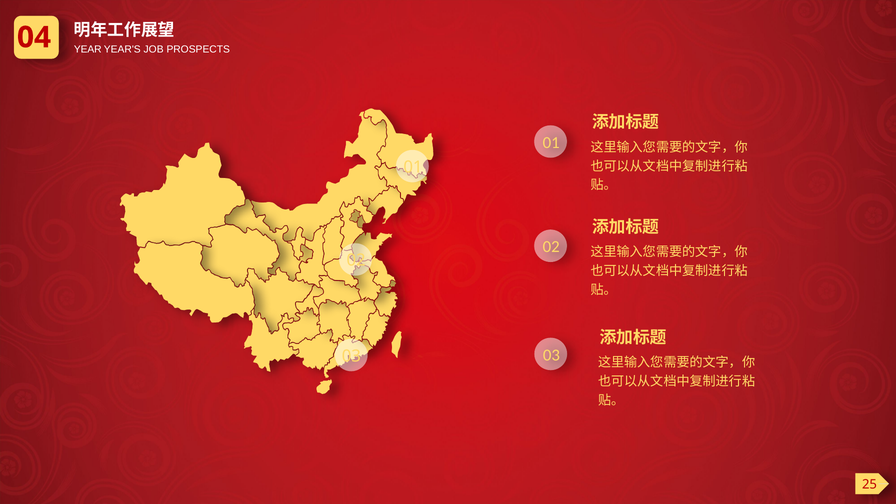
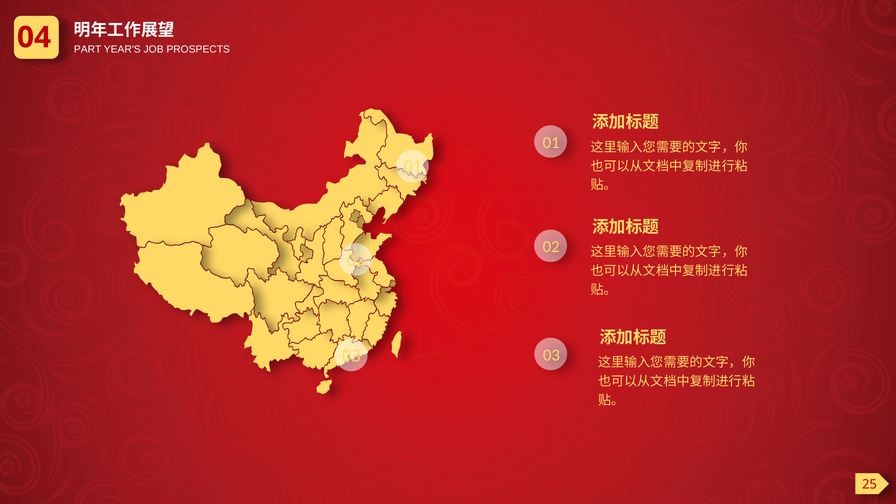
YEAR: YEAR -> PART
